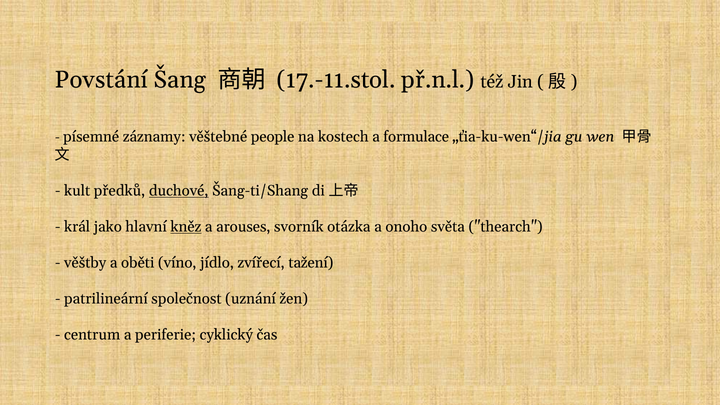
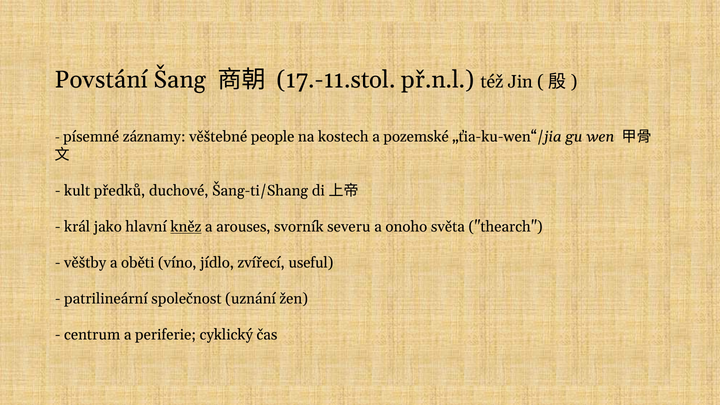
formulace: formulace -> pozemské
duchové underline: present -> none
otázka: otázka -> severu
tažení: tažení -> useful
